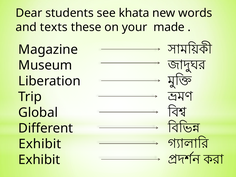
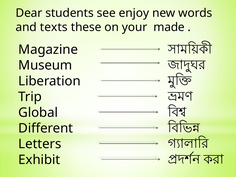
khata: khata -> enjoy
Exhibit at (40, 144): Exhibit -> Letters
